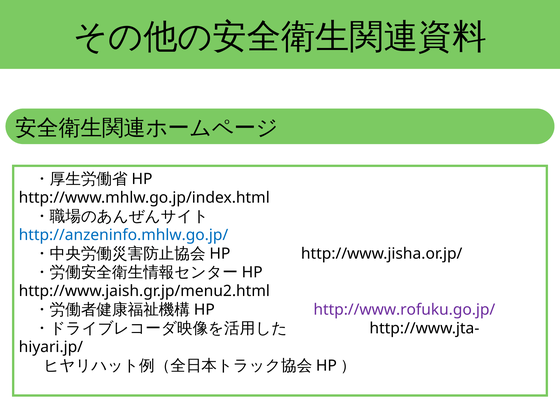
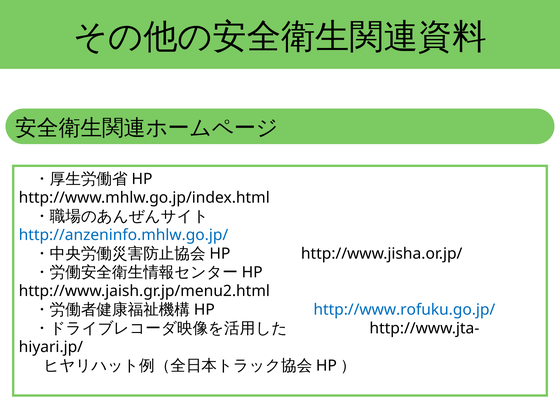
http://www.rofuku.go.jp/ colour: purple -> blue
